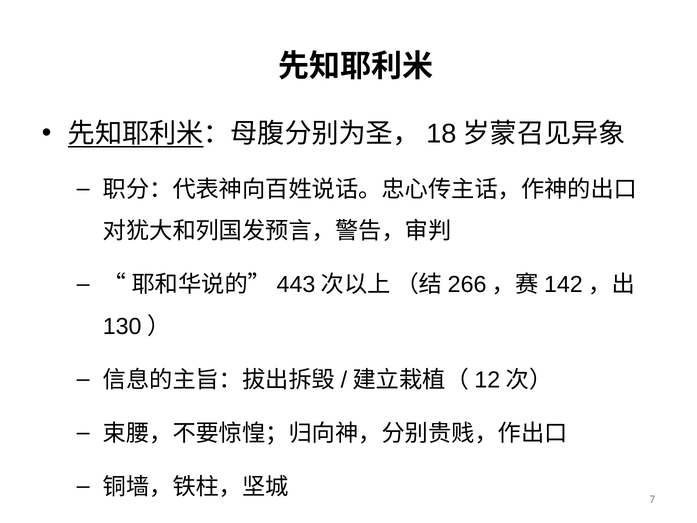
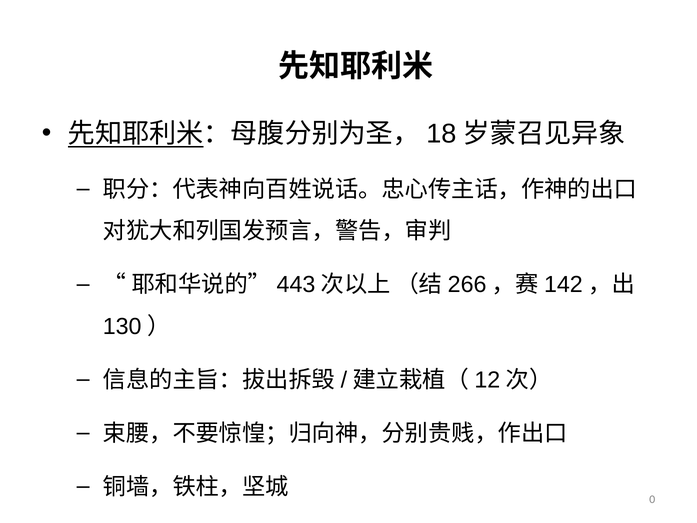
7: 7 -> 0
